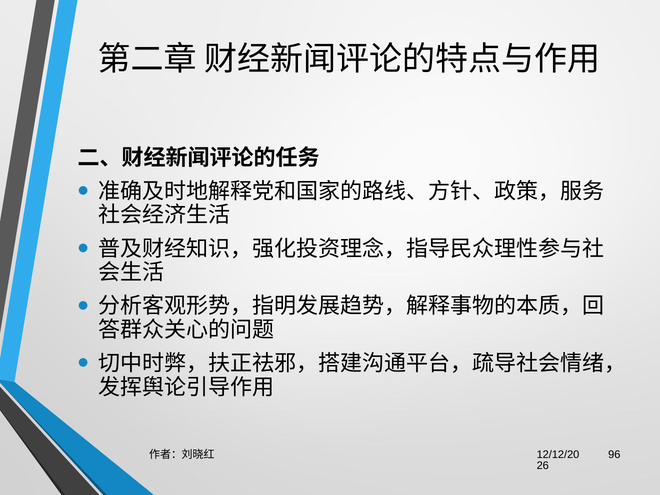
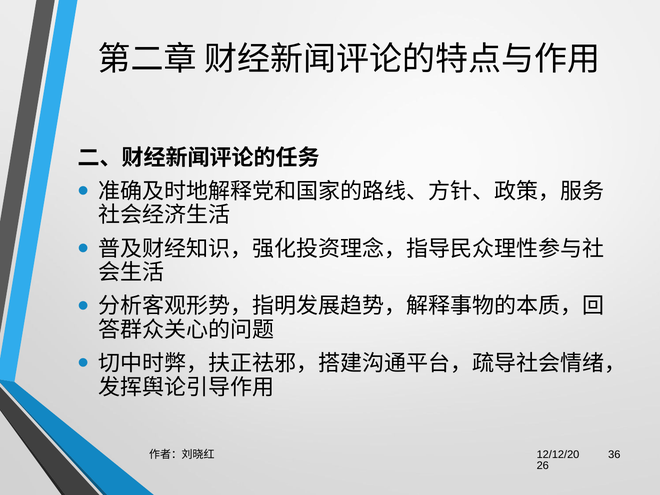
96: 96 -> 36
